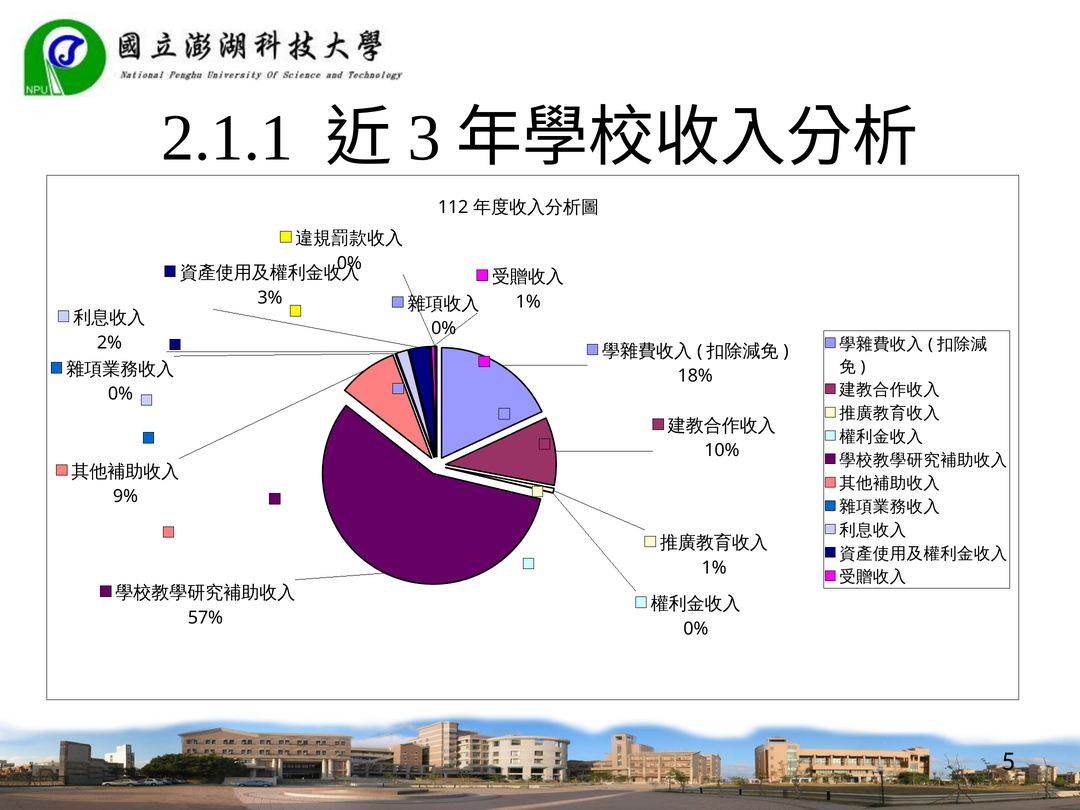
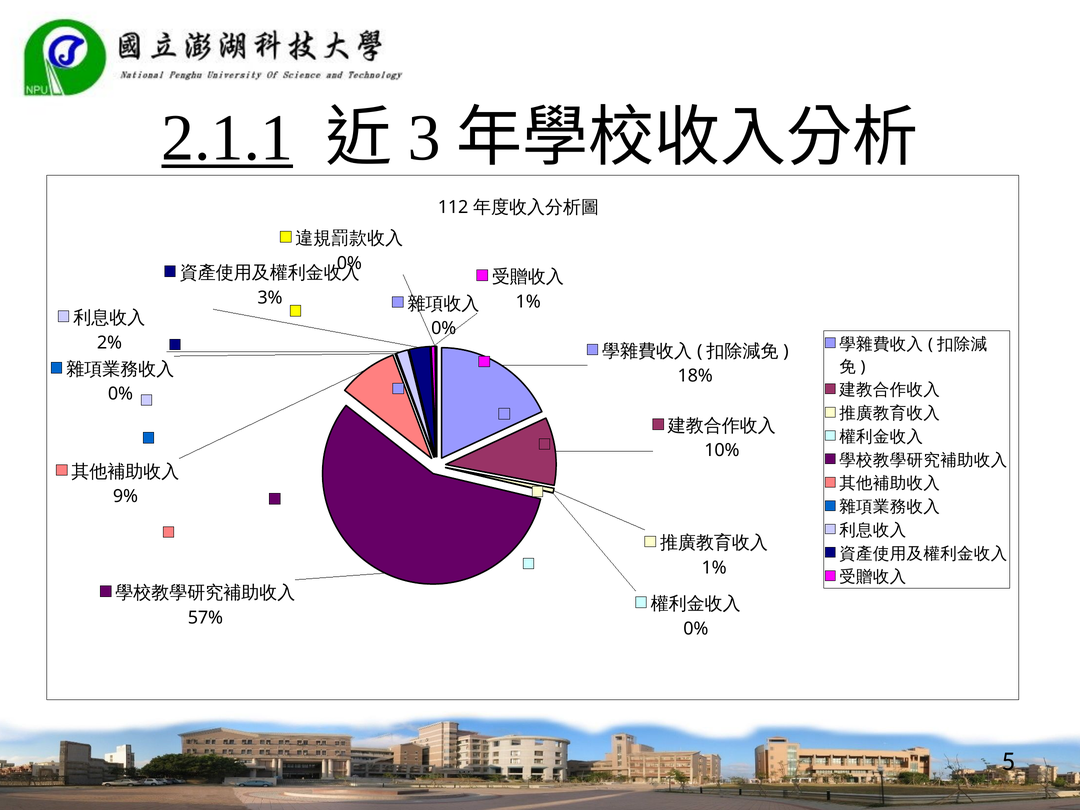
2.1.1 underline: none -> present
